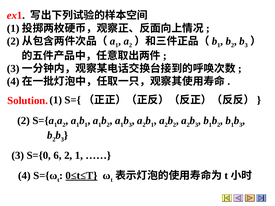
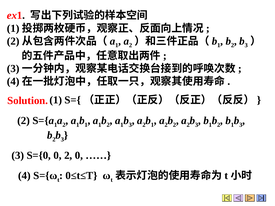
S={0 6: 6 -> 0
2 1: 1 -> 0
0≤t≤T underline: present -> none
